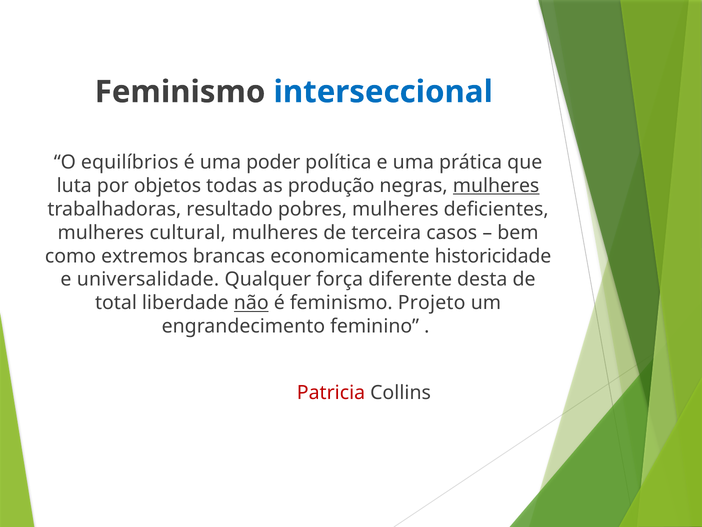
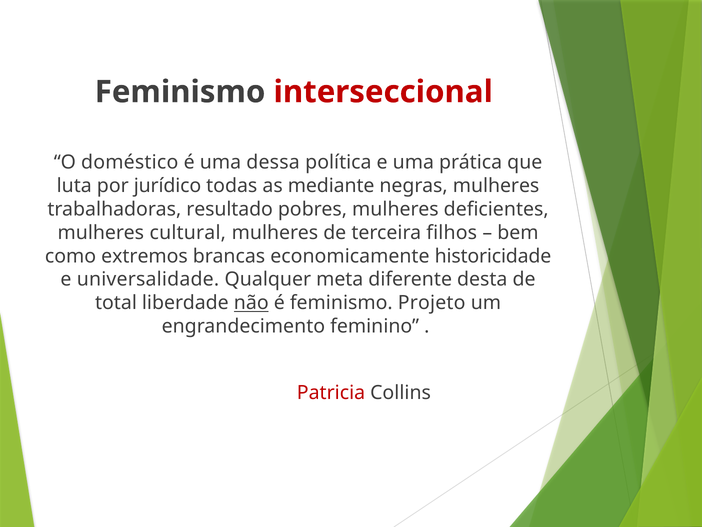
interseccional colour: blue -> red
equilíbrios: equilíbrios -> doméstico
poder: poder -> dessa
objetos: objetos -> jurídico
produção: produção -> mediante
mulheres at (496, 186) underline: present -> none
casos: casos -> filhos
força: força -> meta
